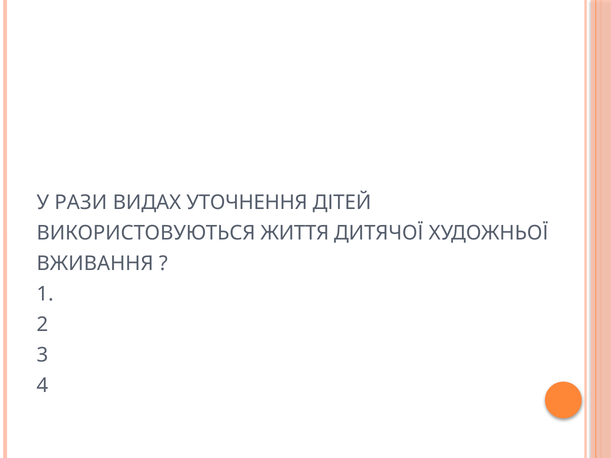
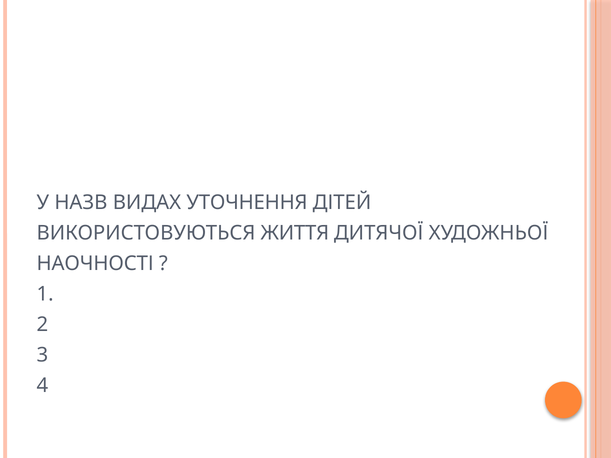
РАЗИ: РАЗИ -> НАЗВ
ВЖИВАННЯ: ВЖИВАННЯ -> НАОЧНОСТІ
